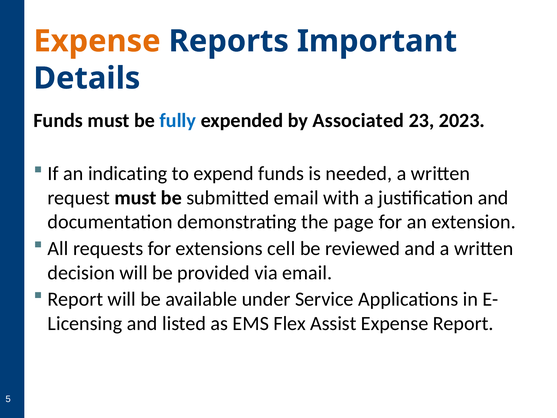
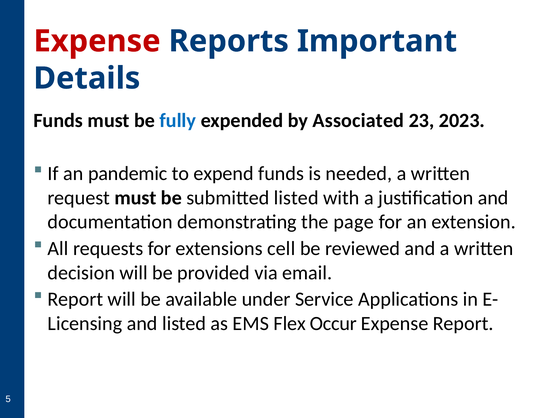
Expense at (97, 41) colour: orange -> red
indicating: indicating -> pandemic
submitted email: email -> listed
Assist: Assist -> Occur
